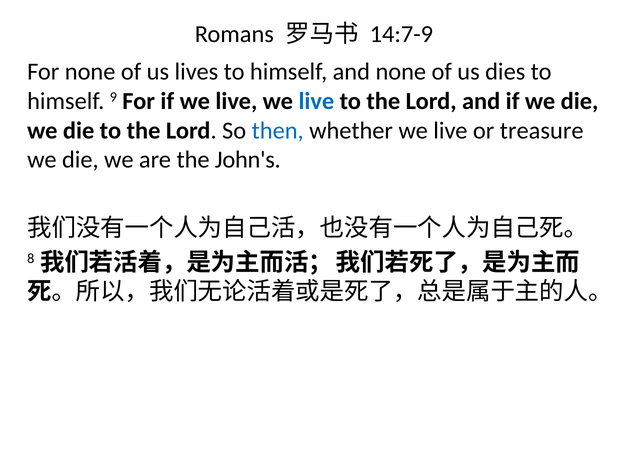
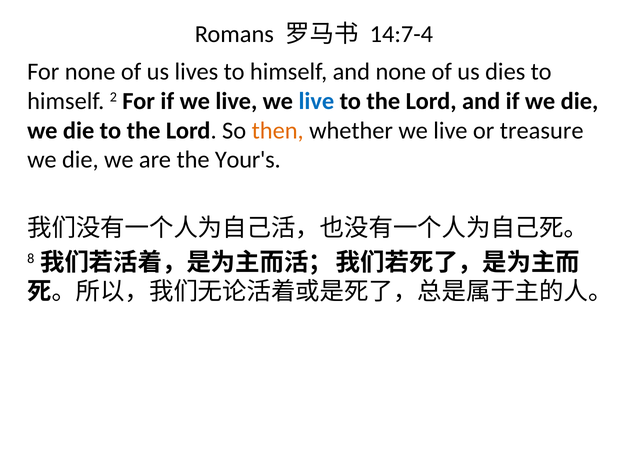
14:7-9: 14:7-9 -> 14:7-4
9: 9 -> 2
then colour: blue -> orange
John's: John's -> Your's
